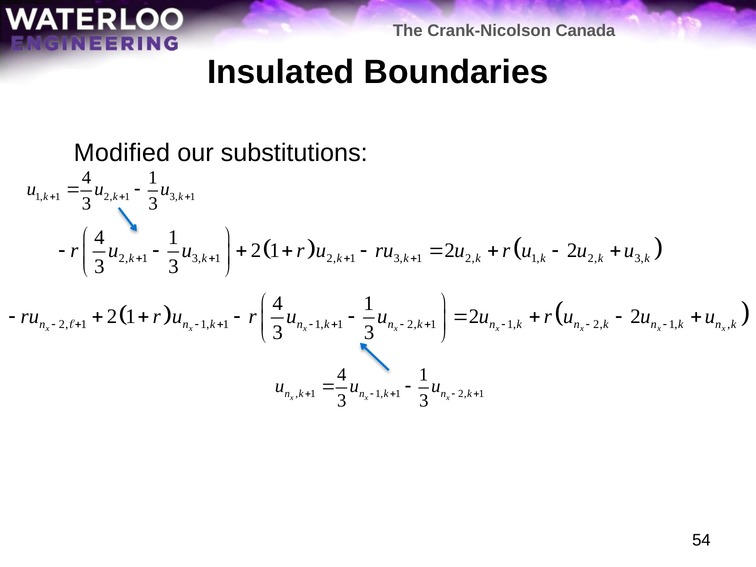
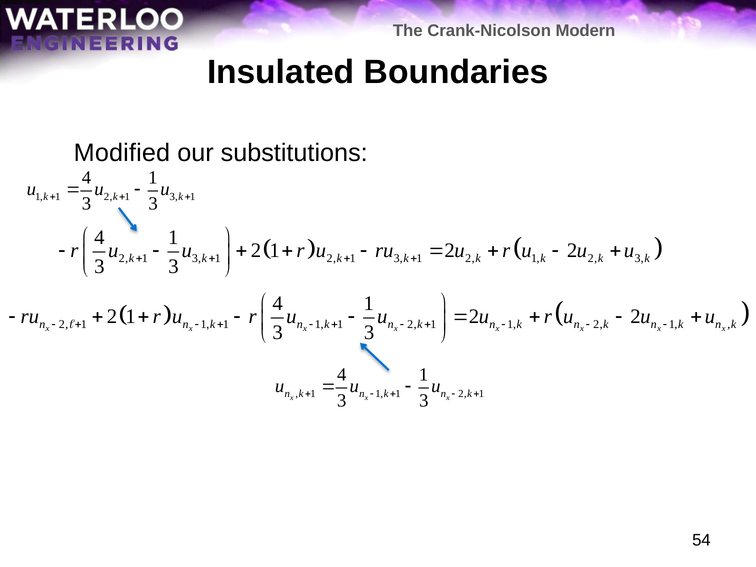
Canada: Canada -> Modern
